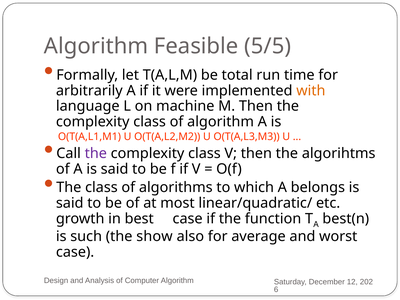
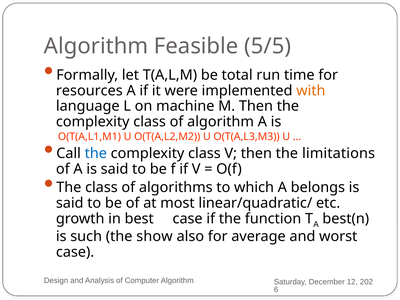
arbitrarily: arbitrarily -> resources
the at (96, 153) colour: purple -> blue
algorihtms: algorihtms -> limitations
